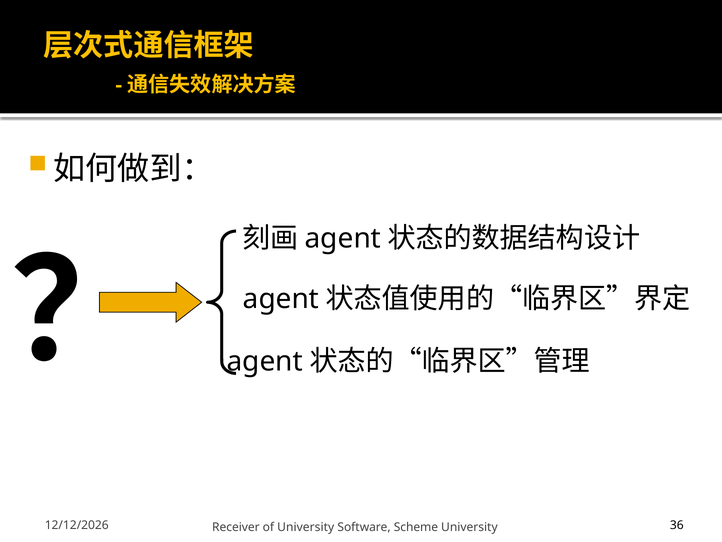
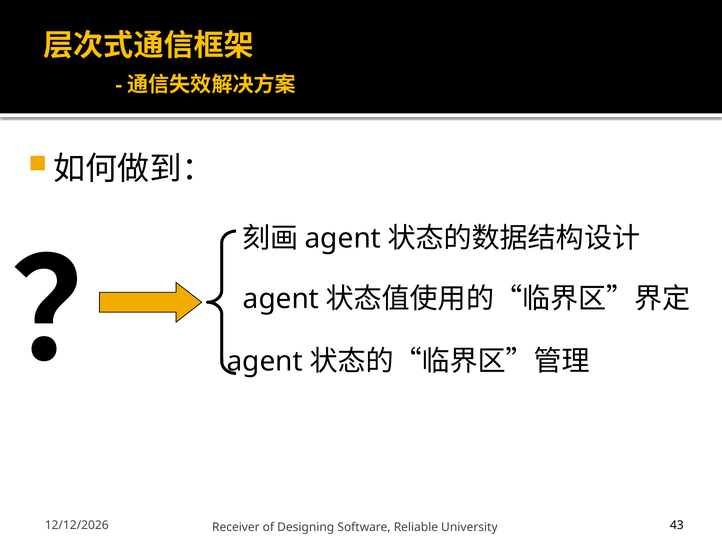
of University: University -> Designing
Scheme: Scheme -> Reliable
36: 36 -> 43
